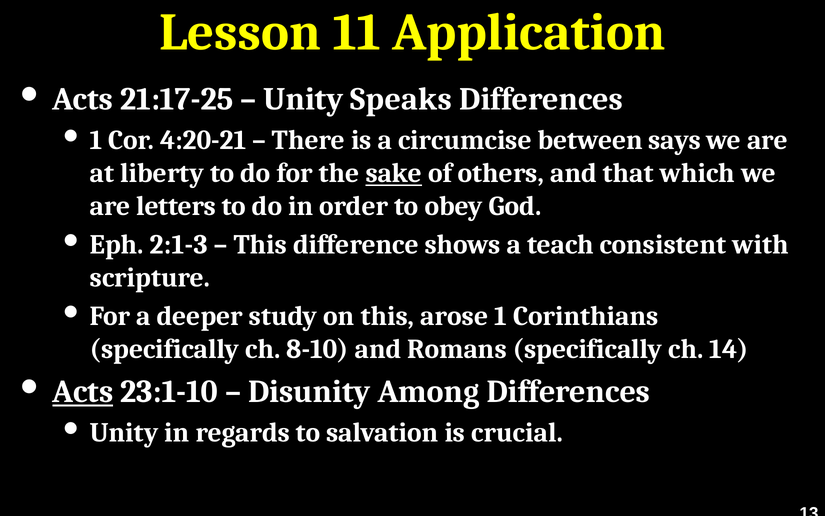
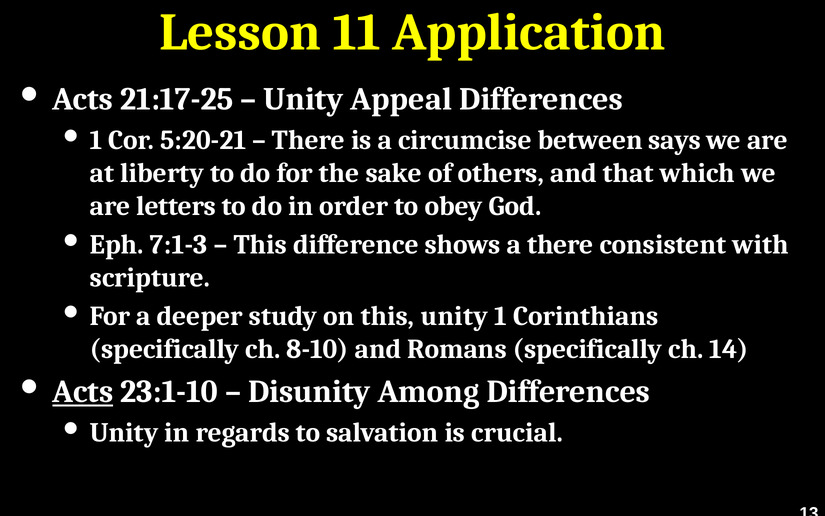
Speaks: Speaks -> Appeal
4:20-21: 4:20-21 -> 5:20-21
sake underline: present -> none
2:1-3: 2:1-3 -> 7:1-3
a teach: teach -> there
this arose: arose -> unity
